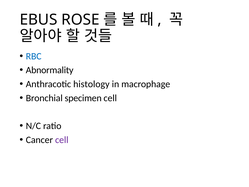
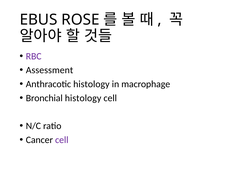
RBC colour: blue -> purple
Abnormality: Abnormality -> Assessment
Bronchial specimen: specimen -> histology
